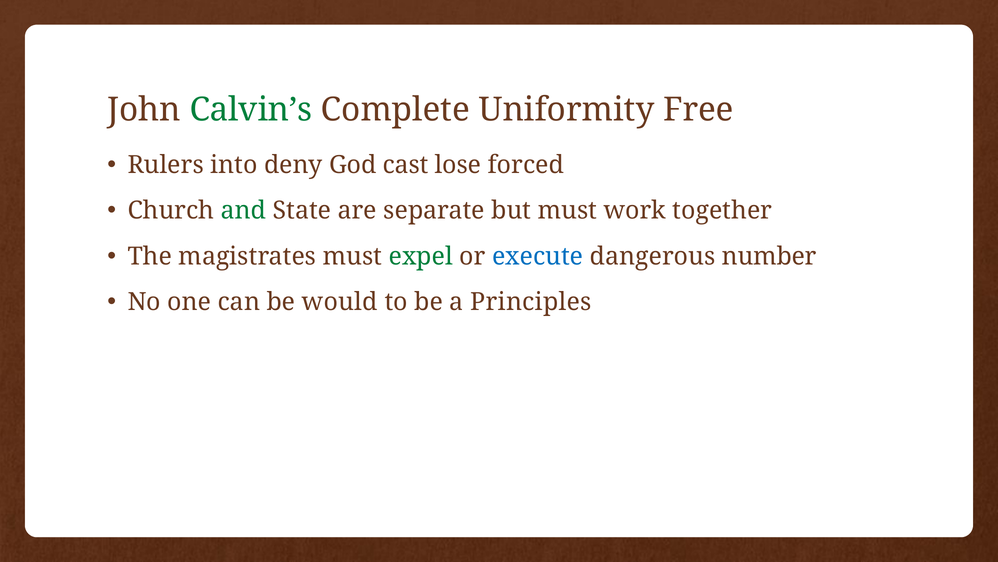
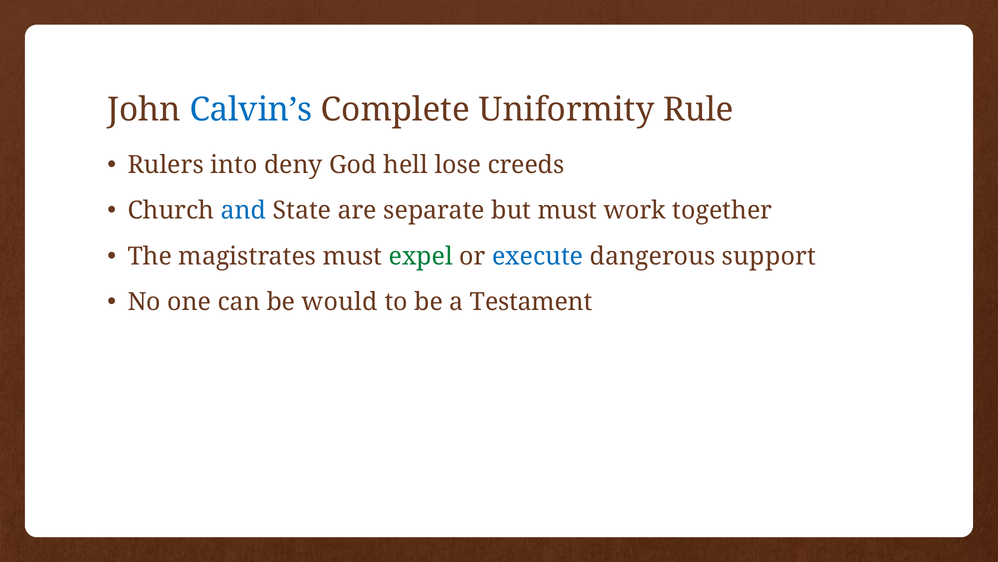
Calvin’s colour: green -> blue
Free: Free -> Rule
cast: cast -> hell
forced: forced -> creeds
and colour: green -> blue
number: number -> support
Principles: Principles -> Testament
